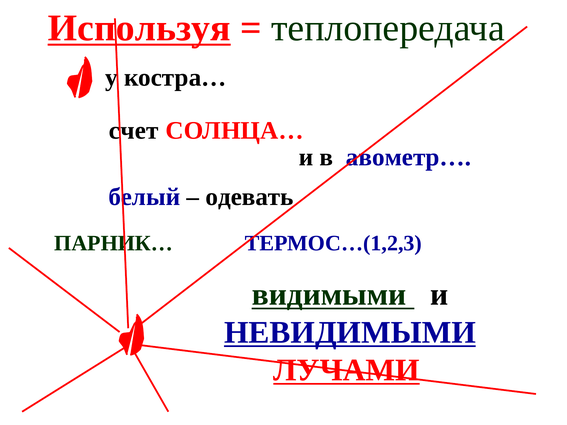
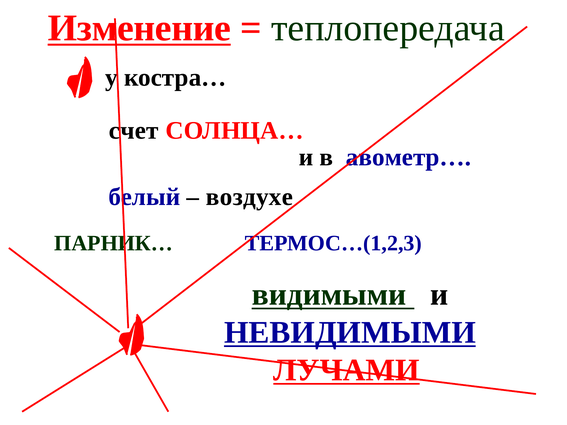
Используя: Используя -> Изменение
одевать: одевать -> воздухе
